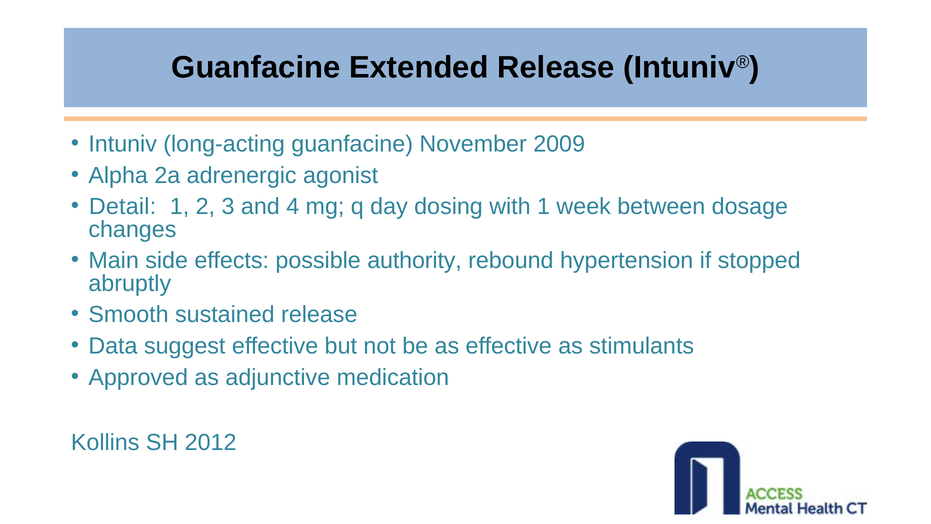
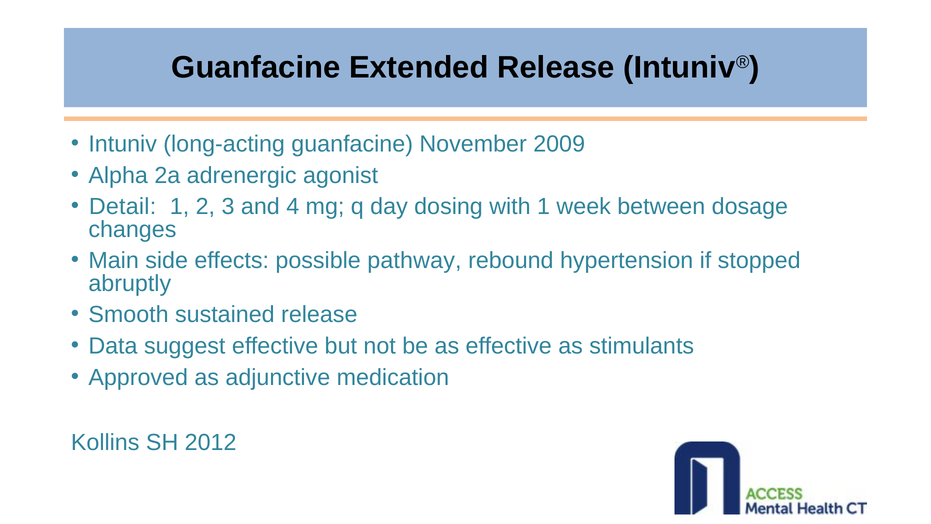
authority: authority -> pathway
